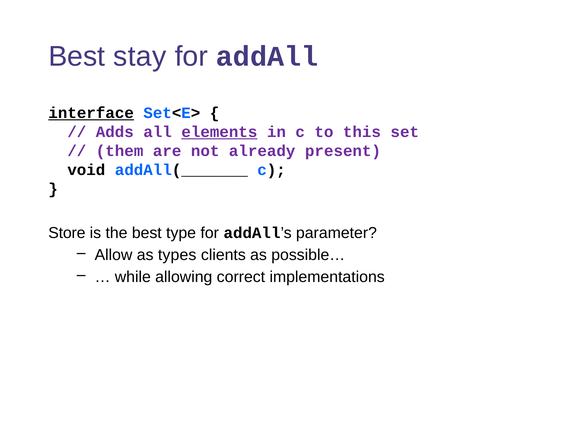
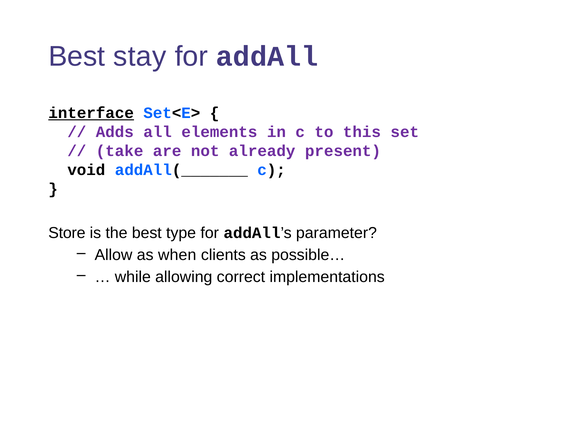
elements underline: present -> none
them: them -> take
types: types -> when
